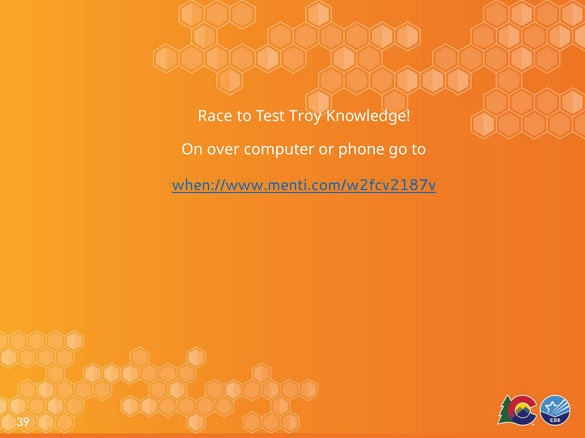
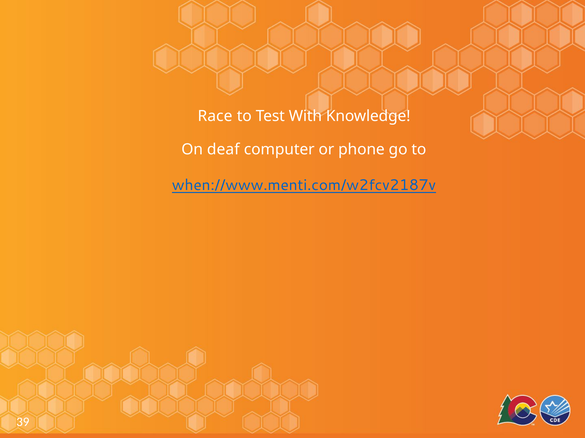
Troy: Troy -> With
over: over -> deaf
